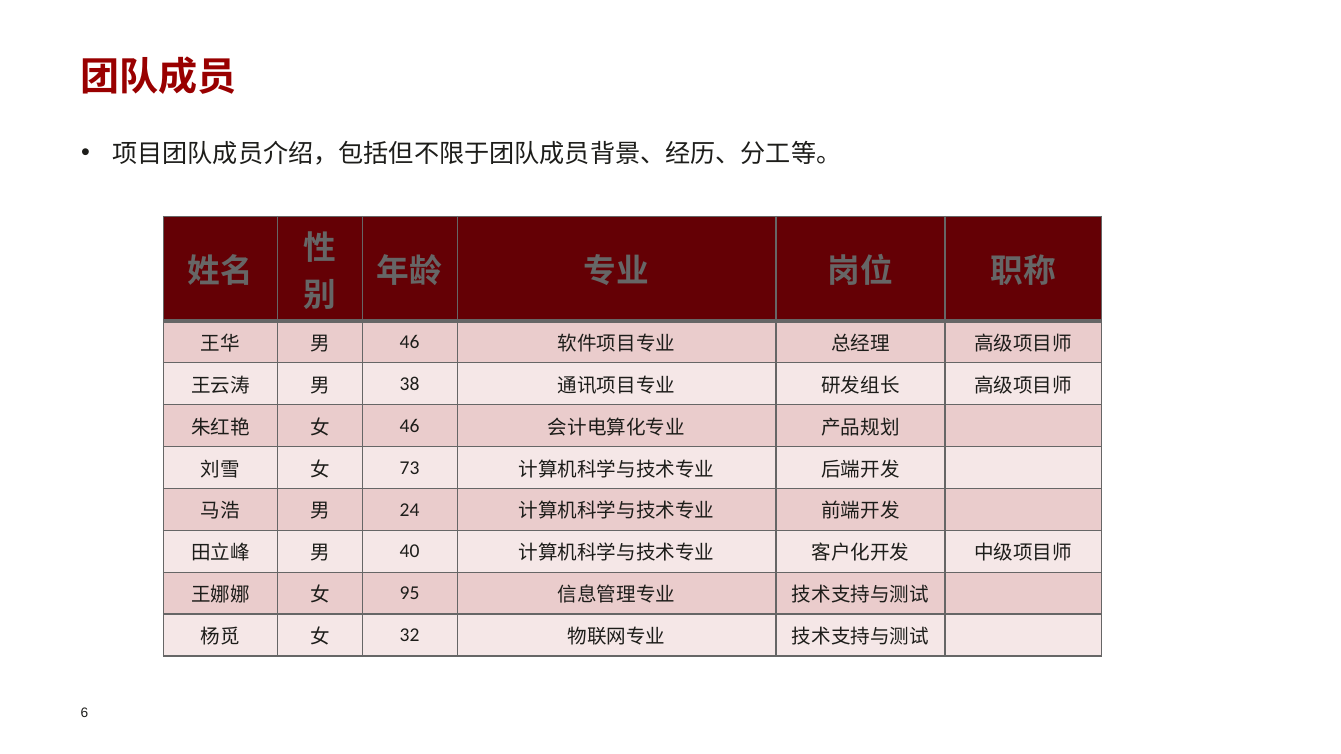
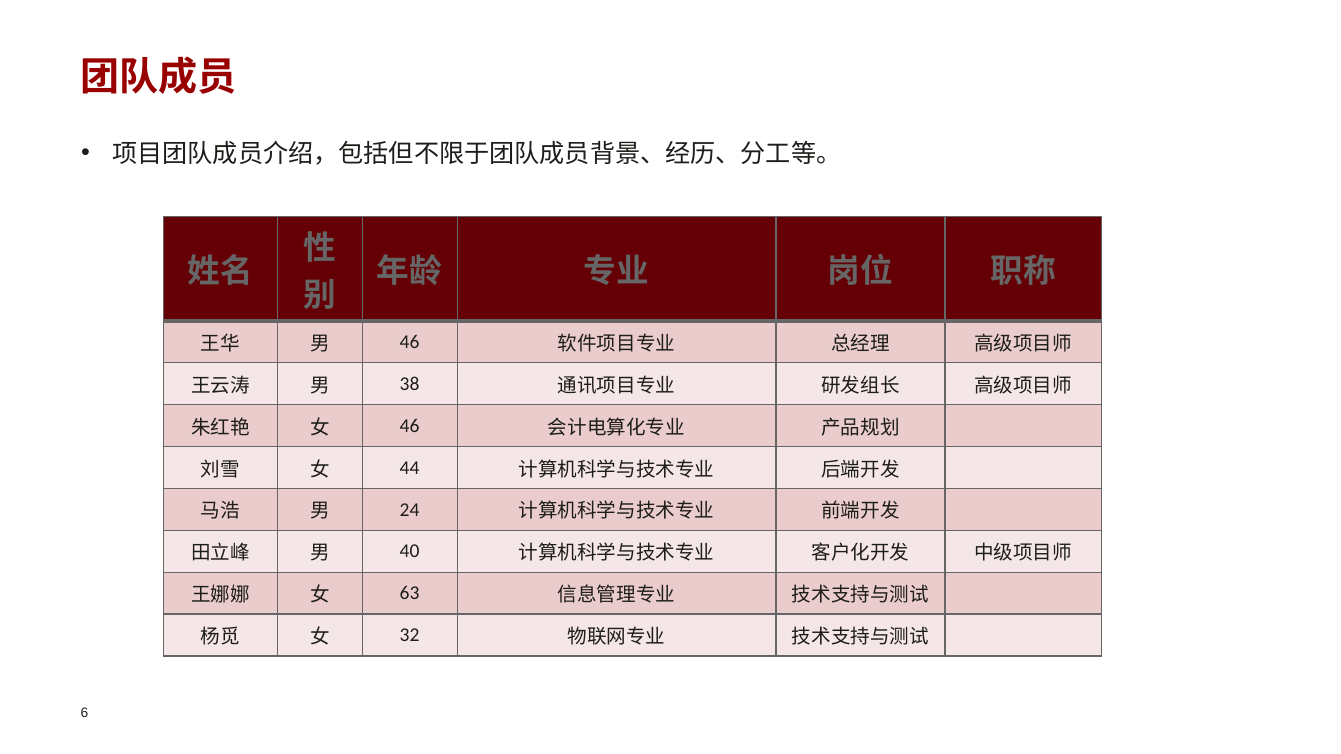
73: 73 -> 44
95: 95 -> 63
